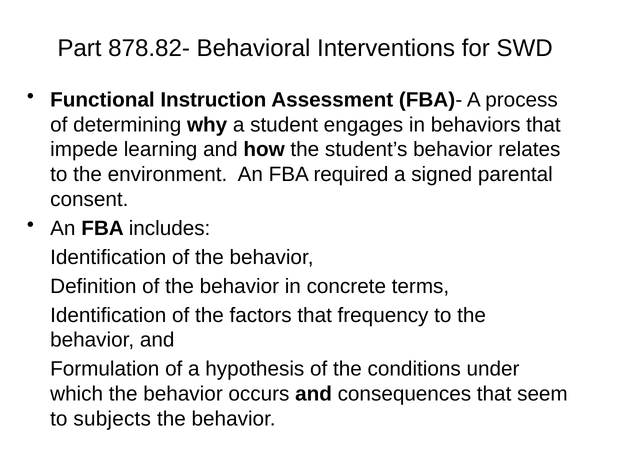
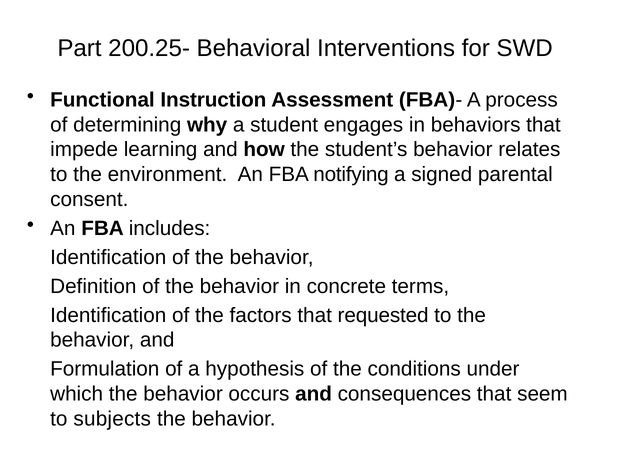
878.82-: 878.82- -> 200.25-
required: required -> notifying
frequency: frequency -> requested
